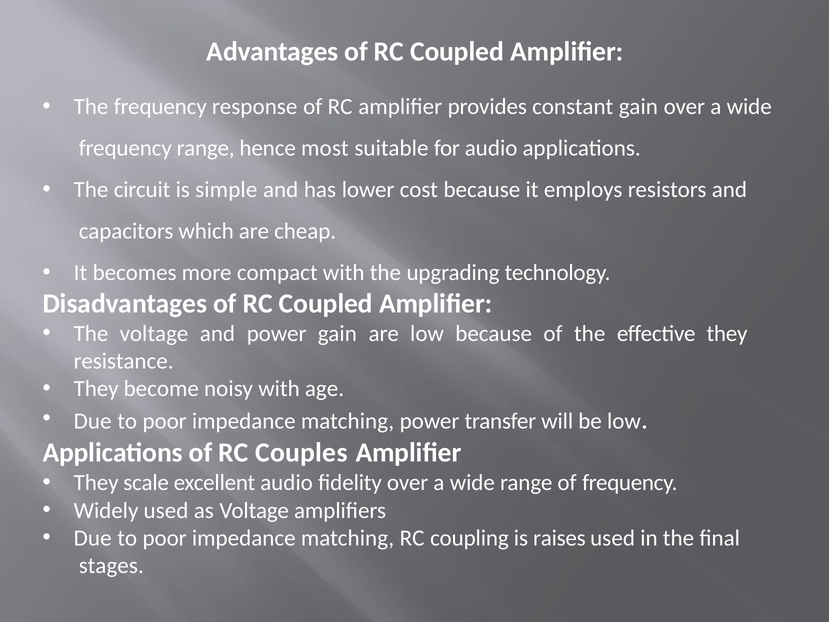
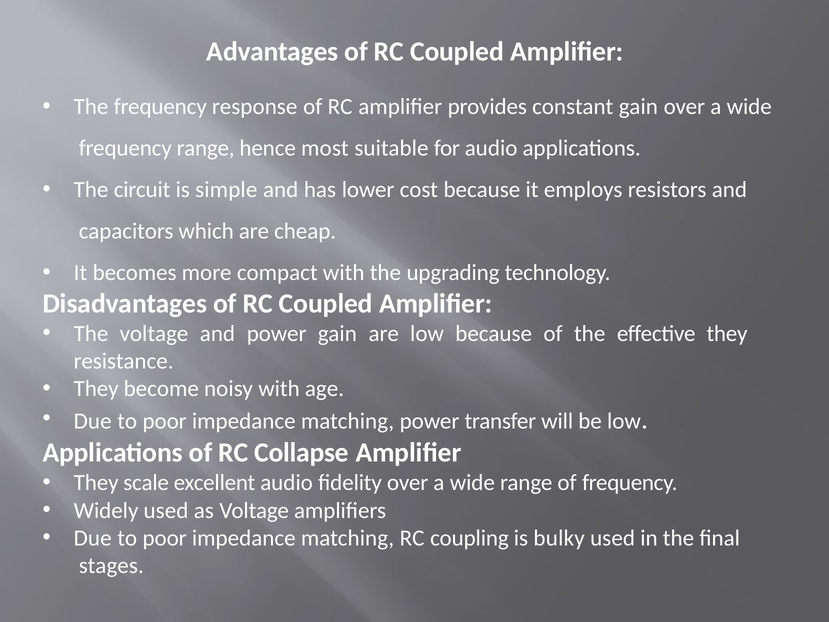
Couples: Couples -> Collapse
raises: raises -> bulky
